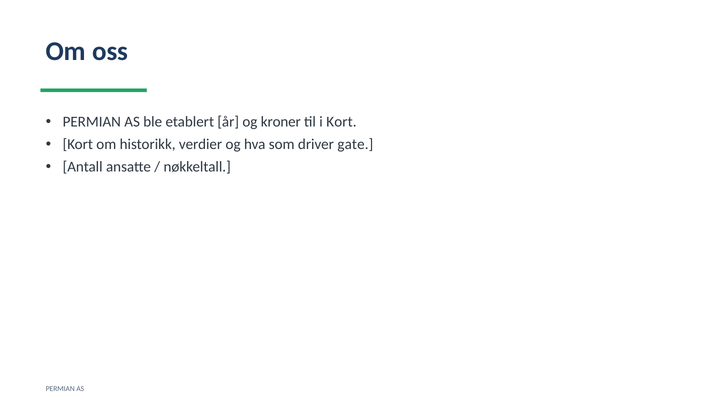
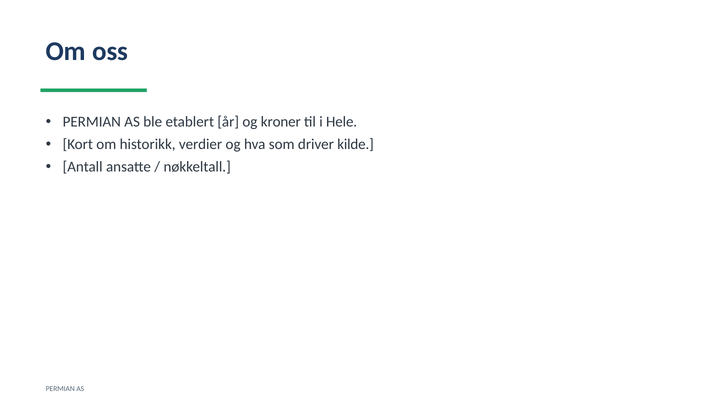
i Kort: Kort -> Hele
gate: gate -> kilde
